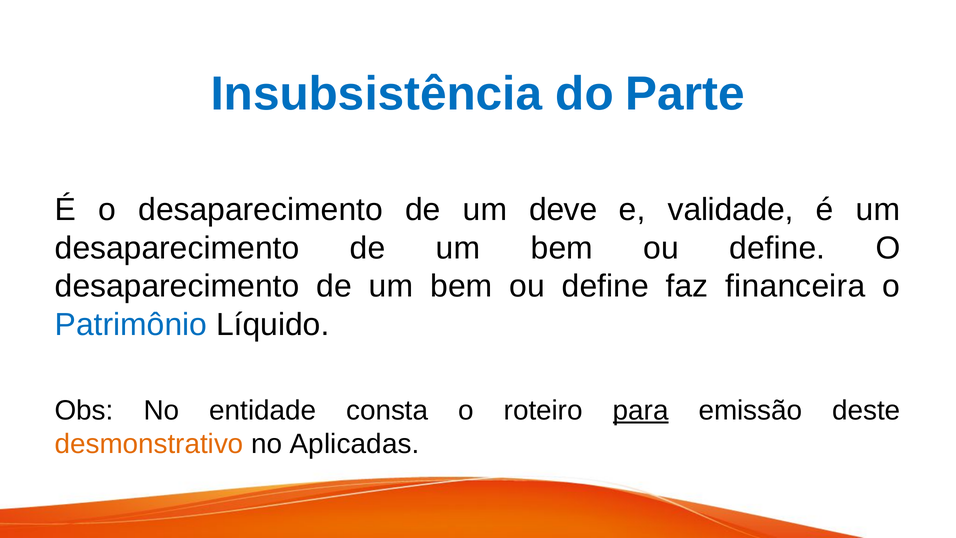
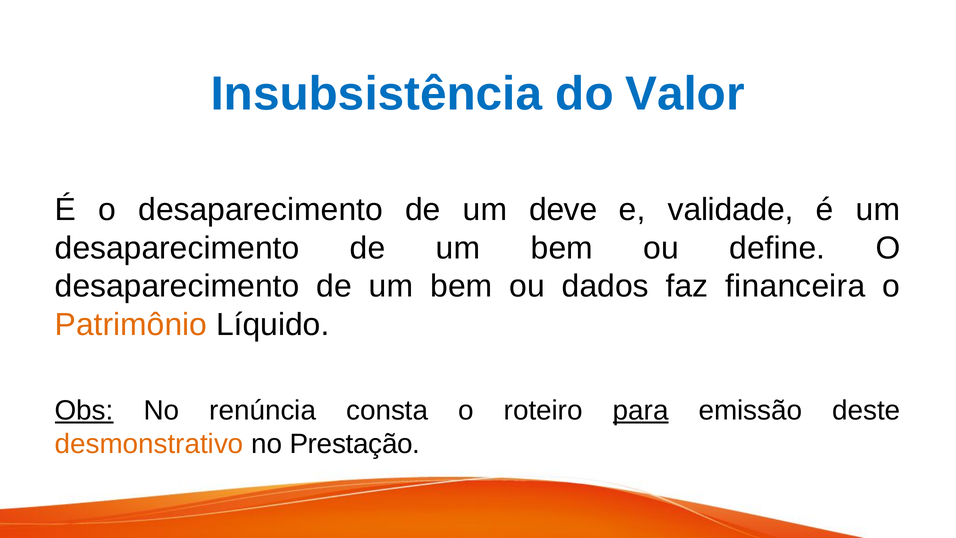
Parte: Parte -> Valor
define at (605, 286): define -> dados
Patrimônio colour: blue -> orange
Obs underline: none -> present
entidade: entidade -> renúncia
Aplicadas: Aplicadas -> Prestação
